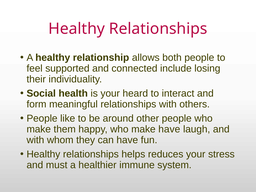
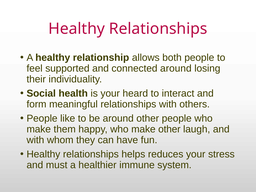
connected include: include -> around
make have: have -> other
